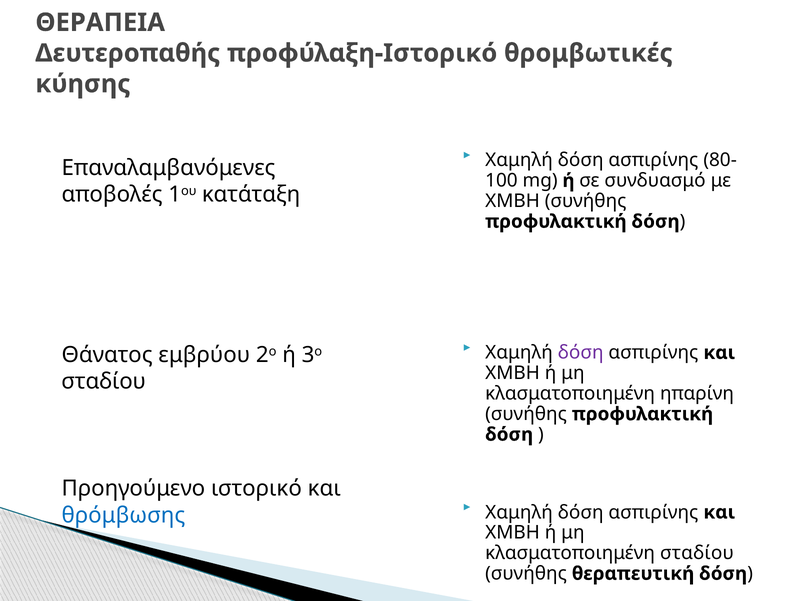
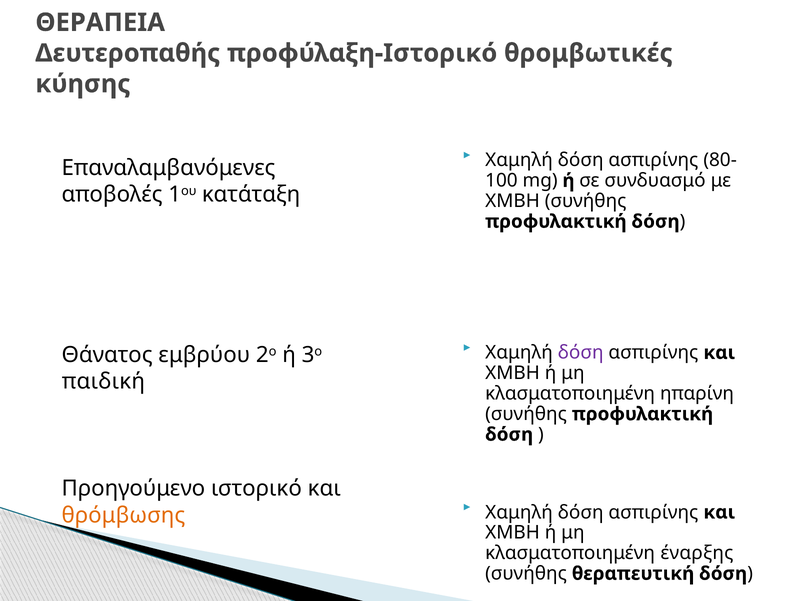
σταδίου at (104, 382): σταδίου -> παιδική
θρόμβωσης colour: blue -> orange
κλασματοποιημένη σταδίου: σταδίου -> έναρξης
